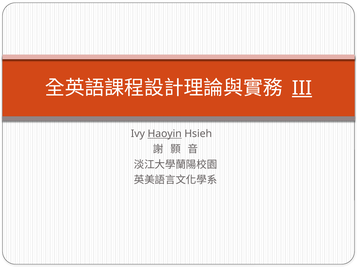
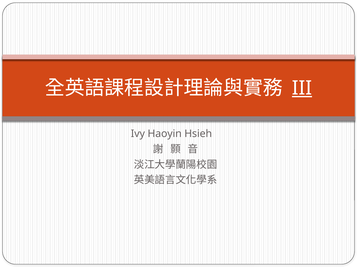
Haoyin underline: present -> none
